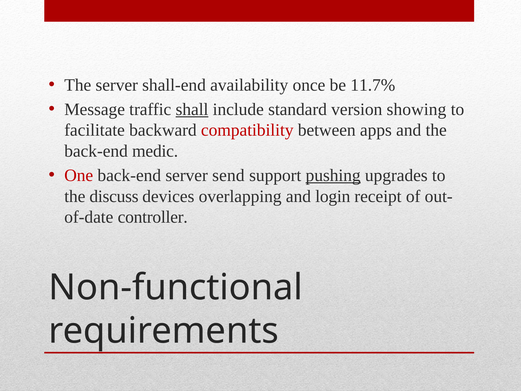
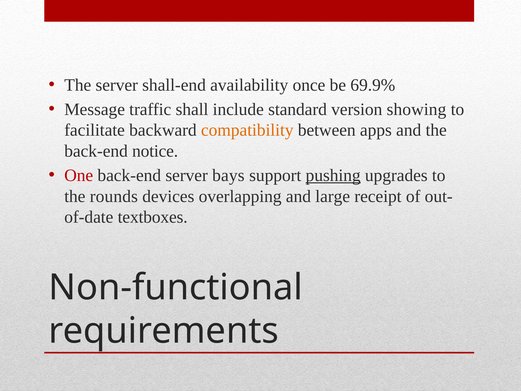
11.7%: 11.7% -> 69.9%
shall underline: present -> none
compatibility colour: red -> orange
medic: medic -> notice
send: send -> bays
discuss: discuss -> rounds
login: login -> large
controller: controller -> textboxes
